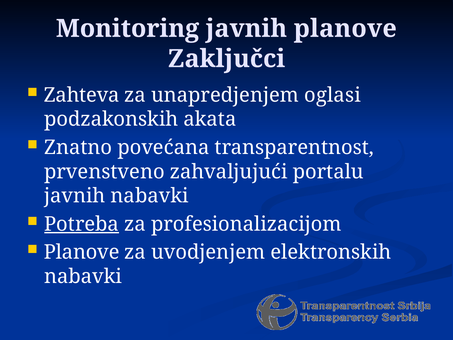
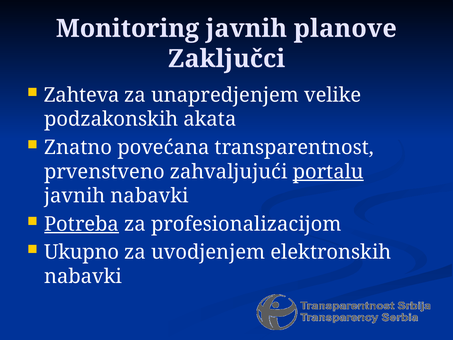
oglasi: oglasi -> velike
portalu underline: none -> present
Planove at (82, 252): Planove -> Ukupno
